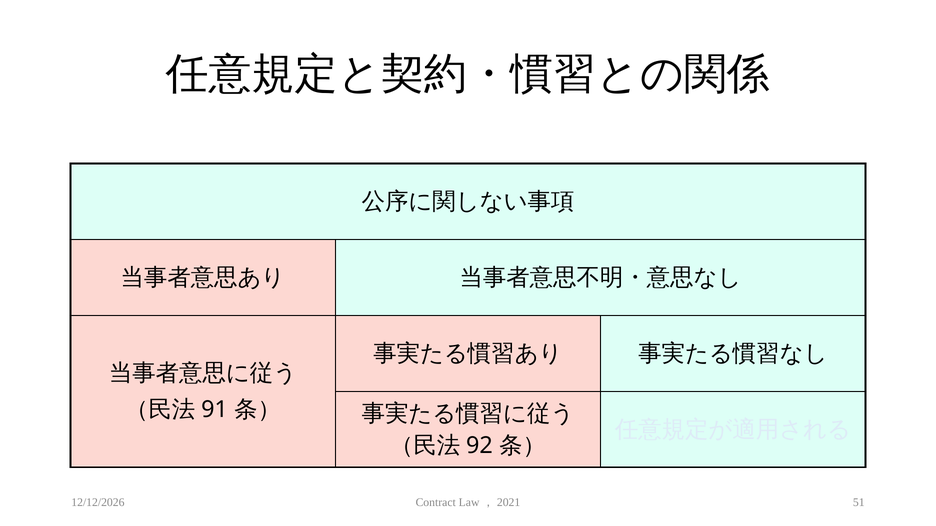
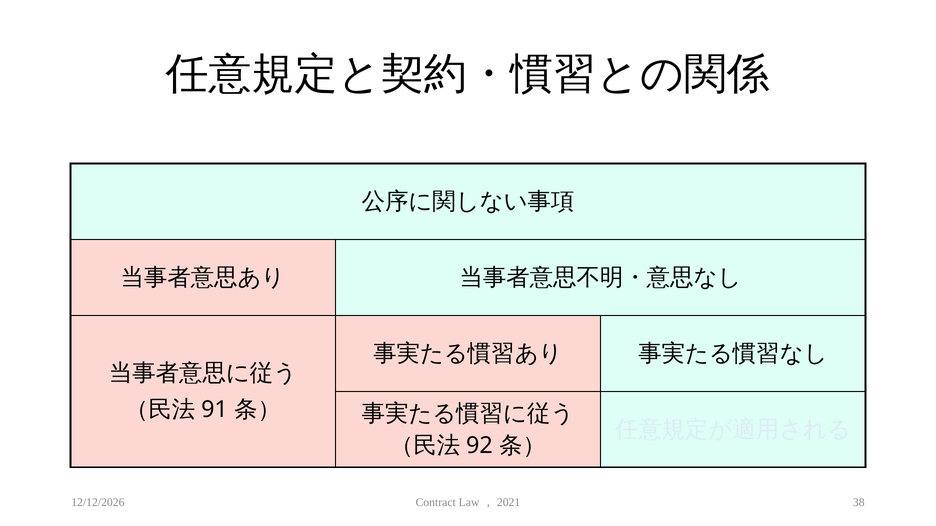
51: 51 -> 38
